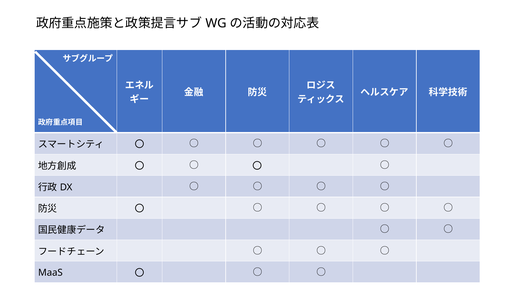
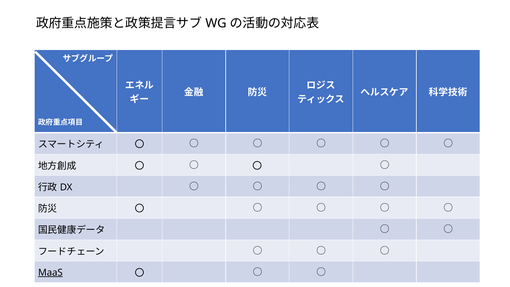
MaaS underline: none -> present
